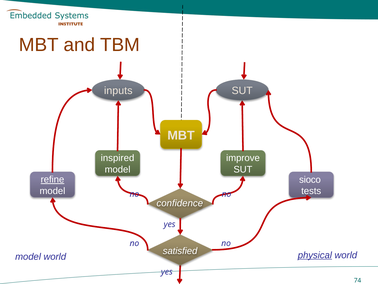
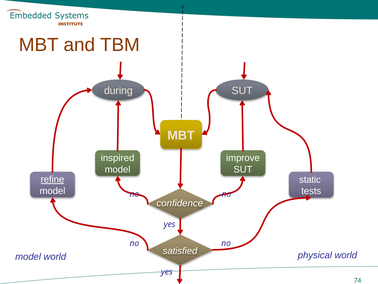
inputs: inputs -> during
sioco: sioco -> static
physical underline: present -> none
